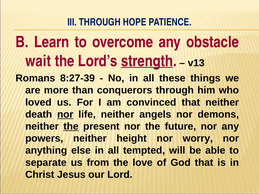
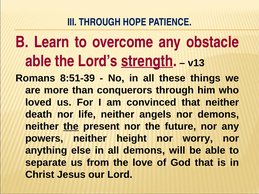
wait at (38, 61): wait -> able
8:27-39: 8:27-39 -> 8:51-39
nor at (65, 114) underline: present -> none
all tempted: tempted -> demons
